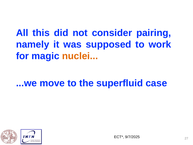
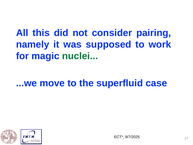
nuclei colour: orange -> green
